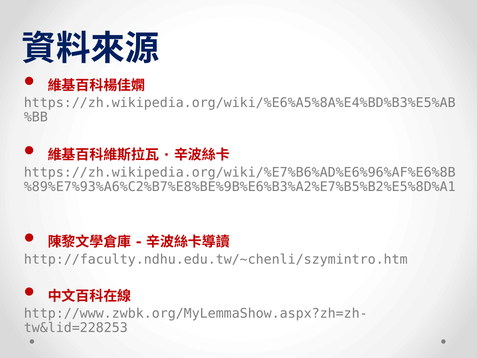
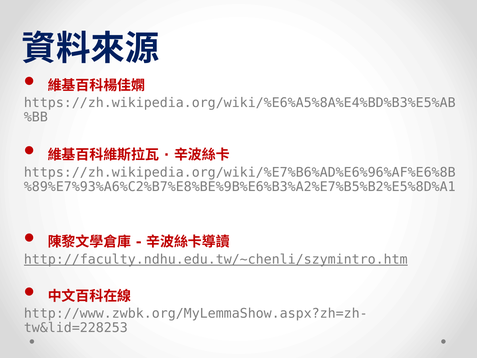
http://faculty.ndhu.edu.tw/~chenli/szymintro.htm underline: none -> present
